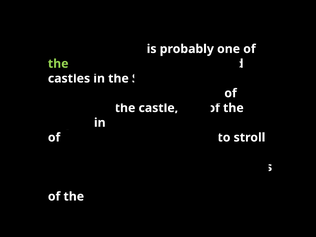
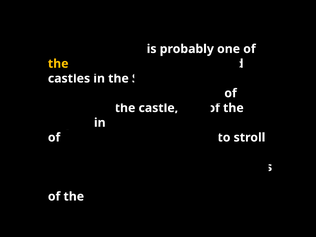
the at (58, 64) colour: light green -> yellow
